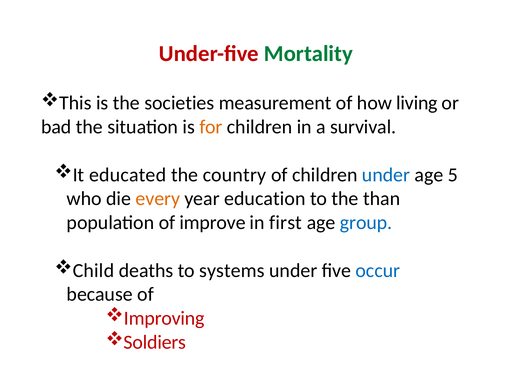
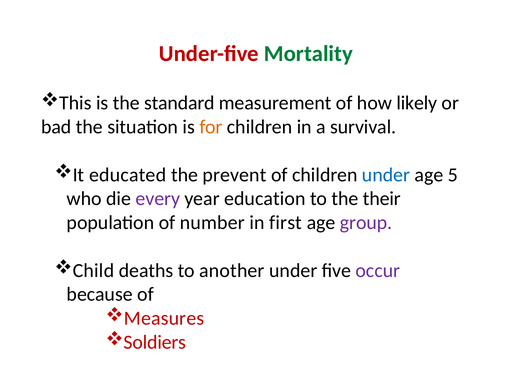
societies: societies -> standard
living: living -> likely
country: country -> prevent
every colour: orange -> purple
than: than -> their
improve: improve -> number
group colour: blue -> purple
systems: systems -> another
occur colour: blue -> purple
Improving: Improving -> Measures
